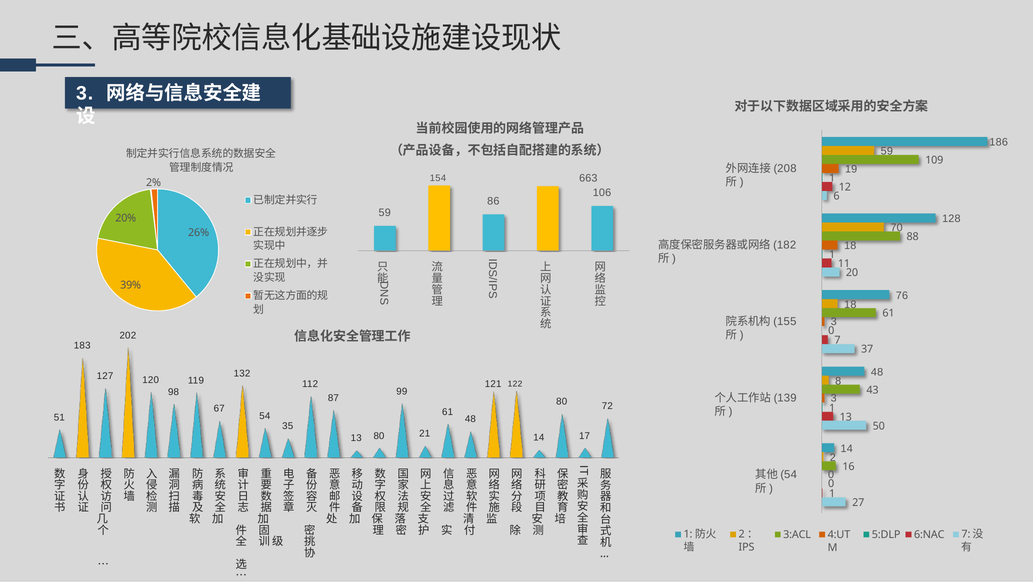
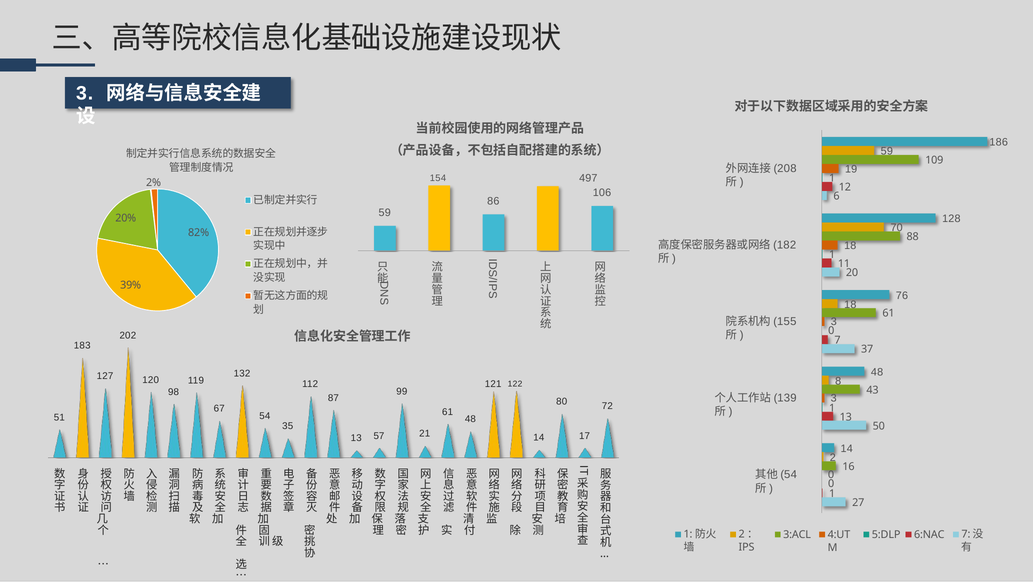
663: 663 -> 497
26%: 26% -> 82%
13 80: 80 -> 57
